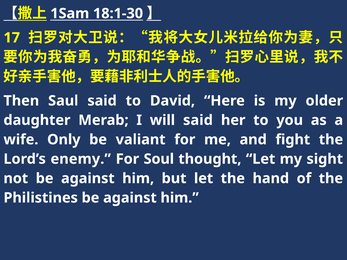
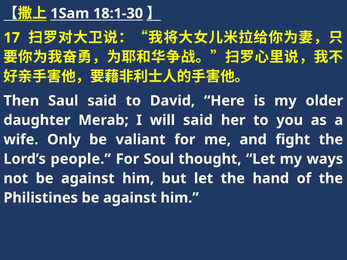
enemy: enemy -> people
sight: sight -> ways
